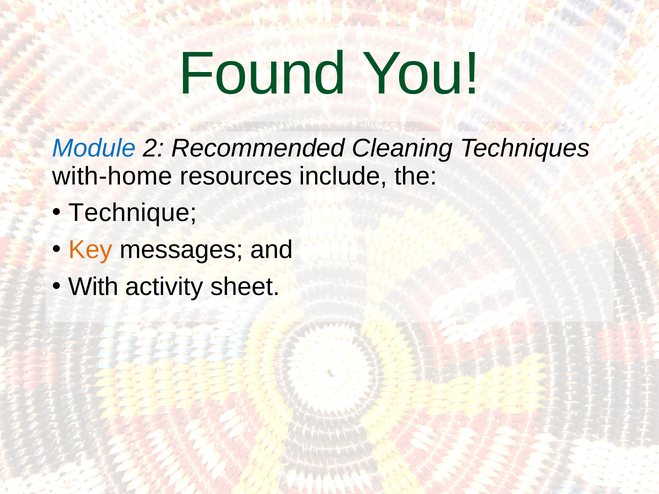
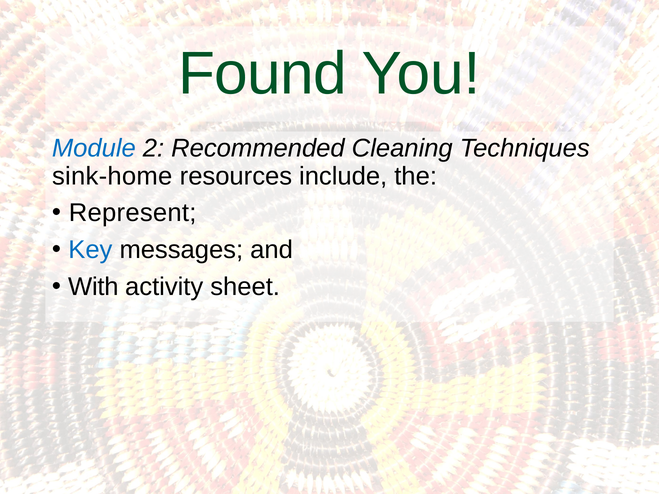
with-home: with-home -> sink-home
Technique: Technique -> Represent
Key colour: orange -> blue
